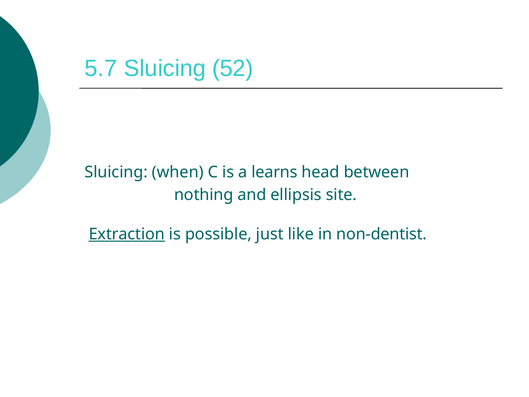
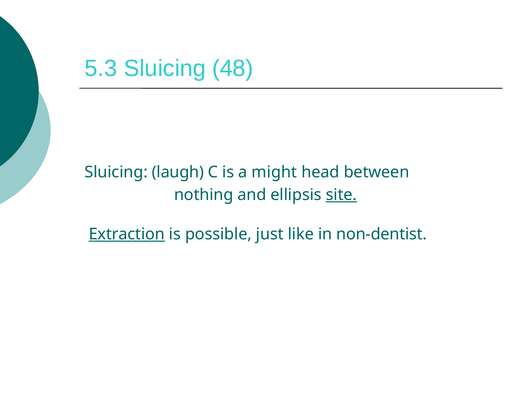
5.7: 5.7 -> 5.3
52: 52 -> 48
when: when -> laugh
learns: learns -> might
site underline: none -> present
